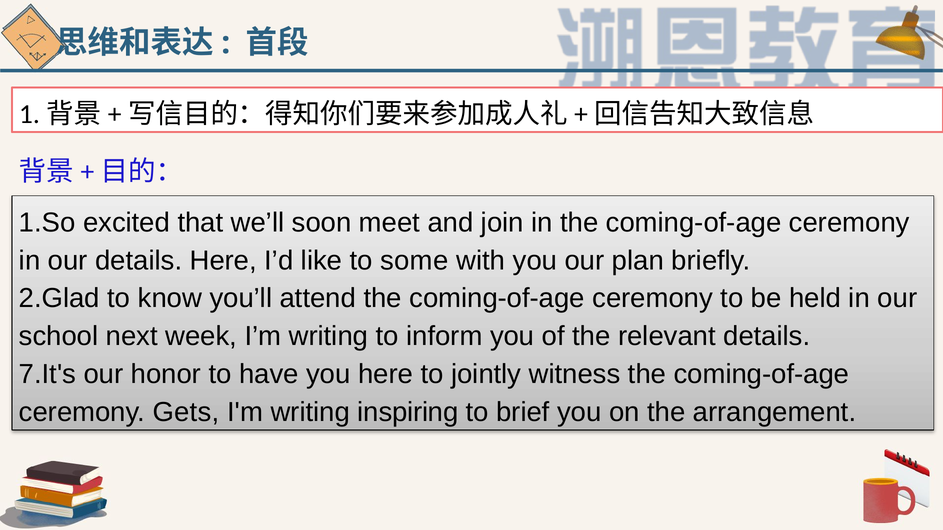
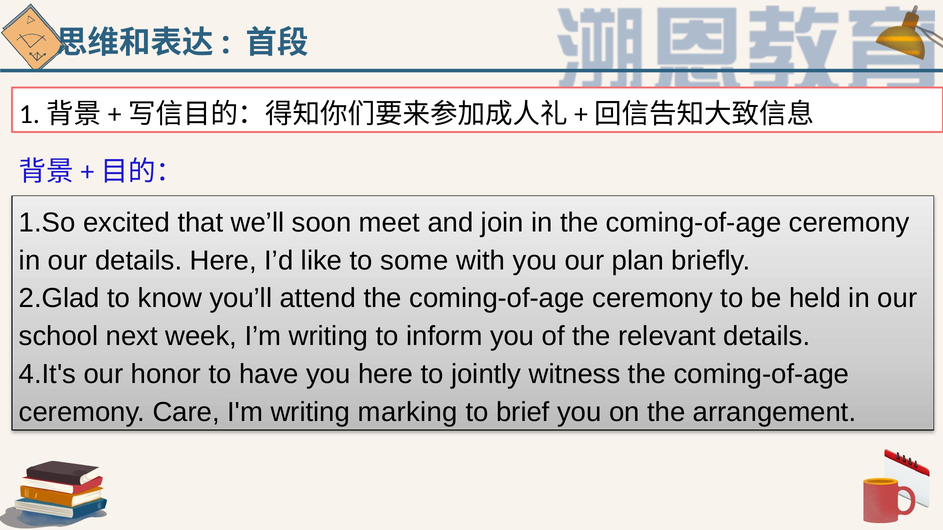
7.It's: 7.It's -> 4.It's
Gets: Gets -> Care
inspiring: inspiring -> marking
